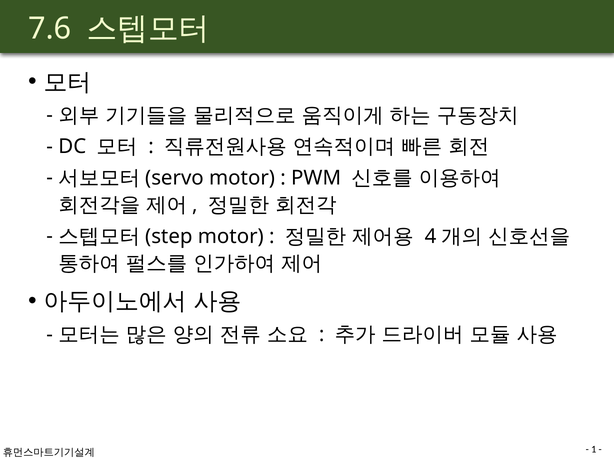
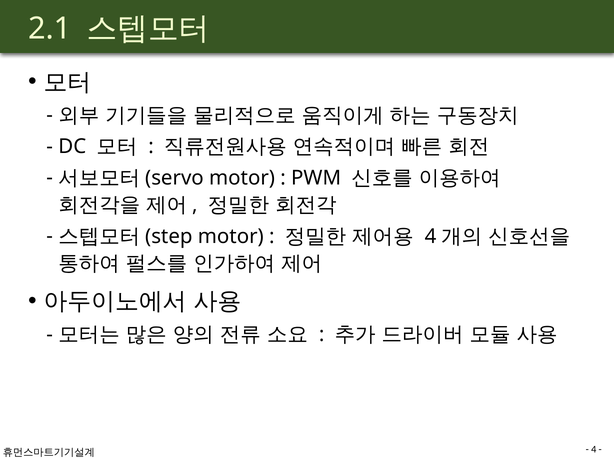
7.6: 7.6 -> 2.1
1 at (594, 449): 1 -> 4
